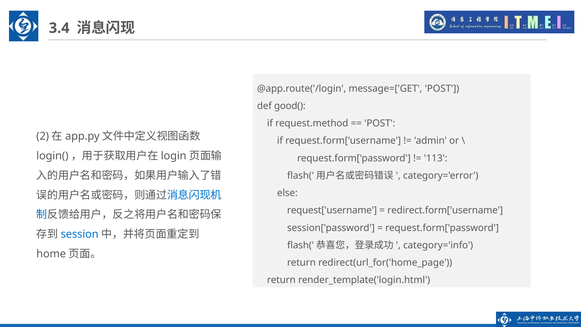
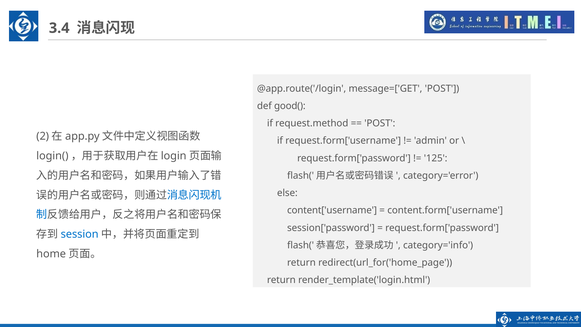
113: 113 -> 125
request['username: request['username -> content['username
redirect.form['username: redirect.form['username -> content.form['username
